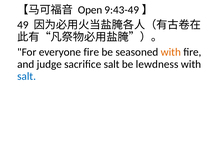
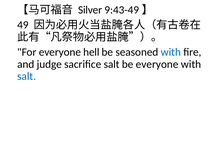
Open: Open -> Silver
everyone fire: fire -> hell
with at (171, 52) colour: orange -> blue
be lewdness: lewdness -> everyone
